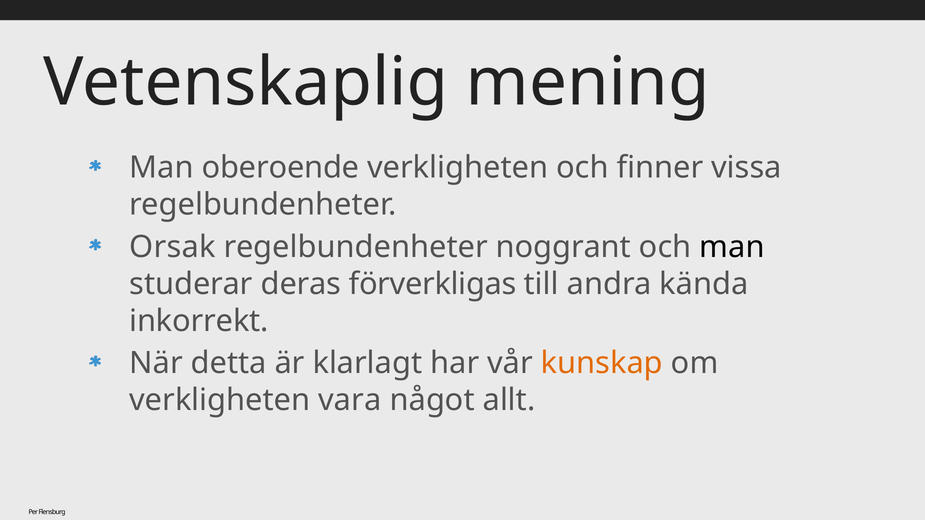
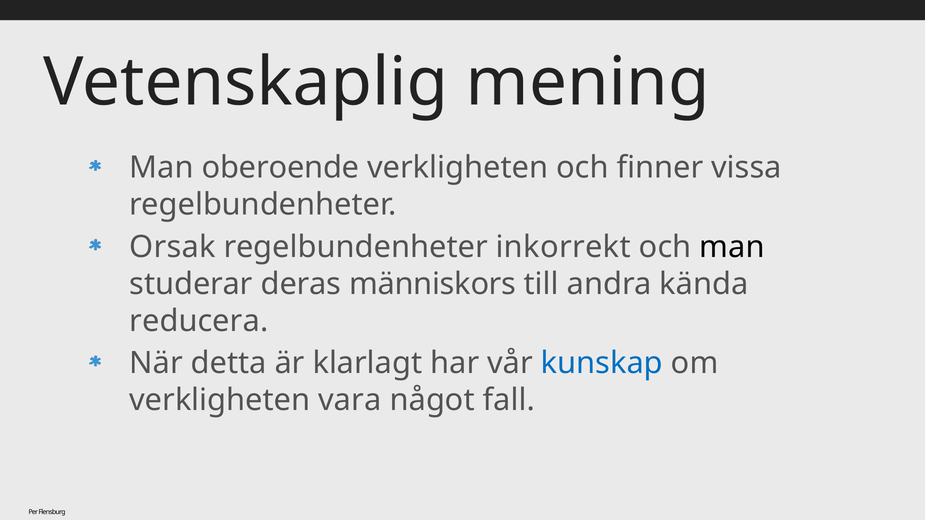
noggrant: noggrant -> inkorrekt
förverkligas: förverkligas -> människors
inkorrekt: inkorrekt -> reducera
kunskap colour: orange -> blue
allt: allt -> fall
